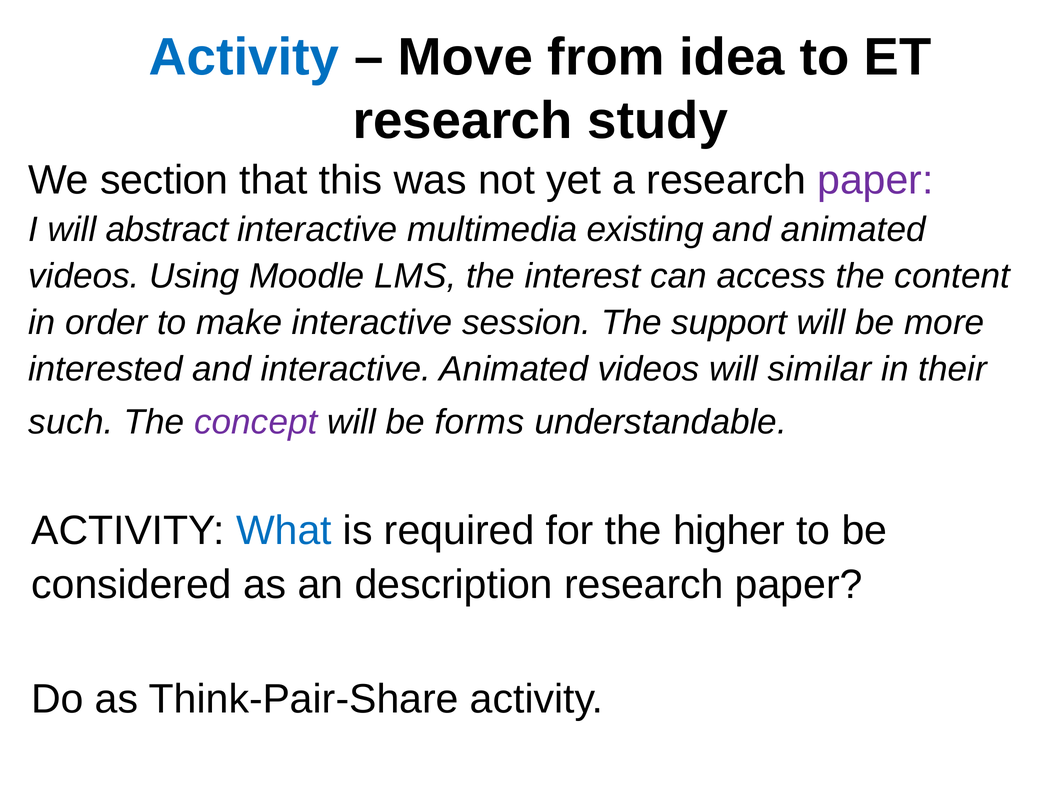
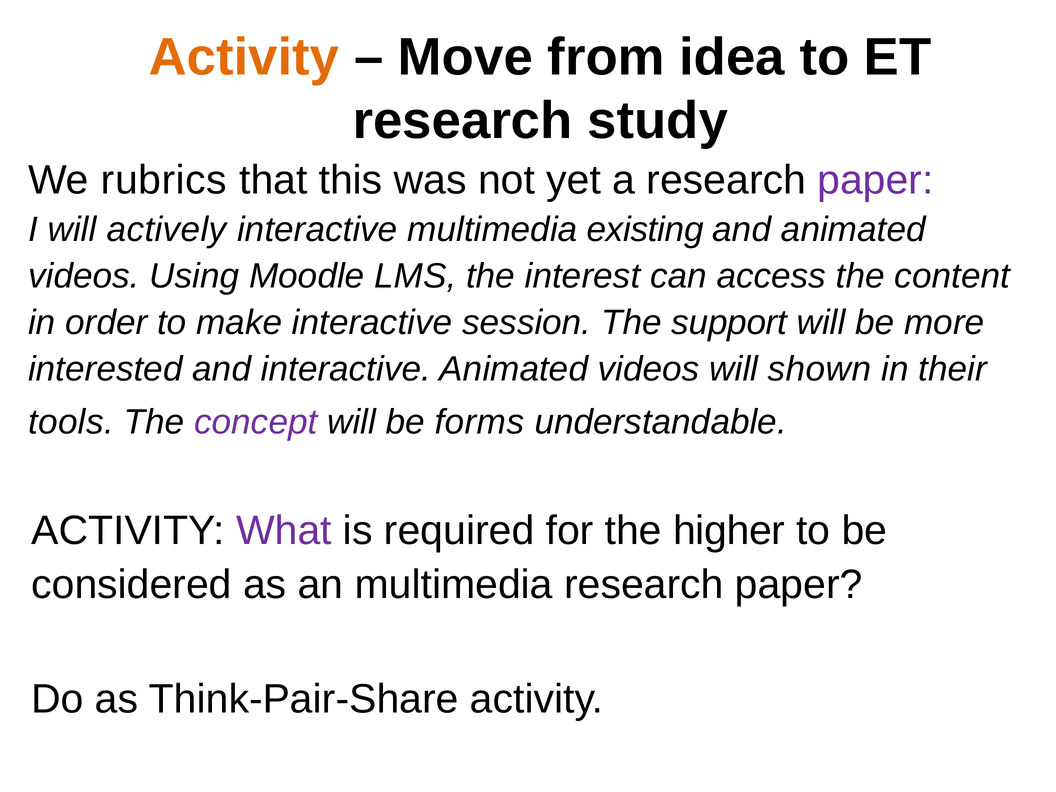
Activity at (244, 57) colour: blue -> orange
section: section -> rubrics
abstract: abstract -> actively
similar: similar -> shown
such: such -> tools
What colour: blue -> purple
an description: description -> multimedia
